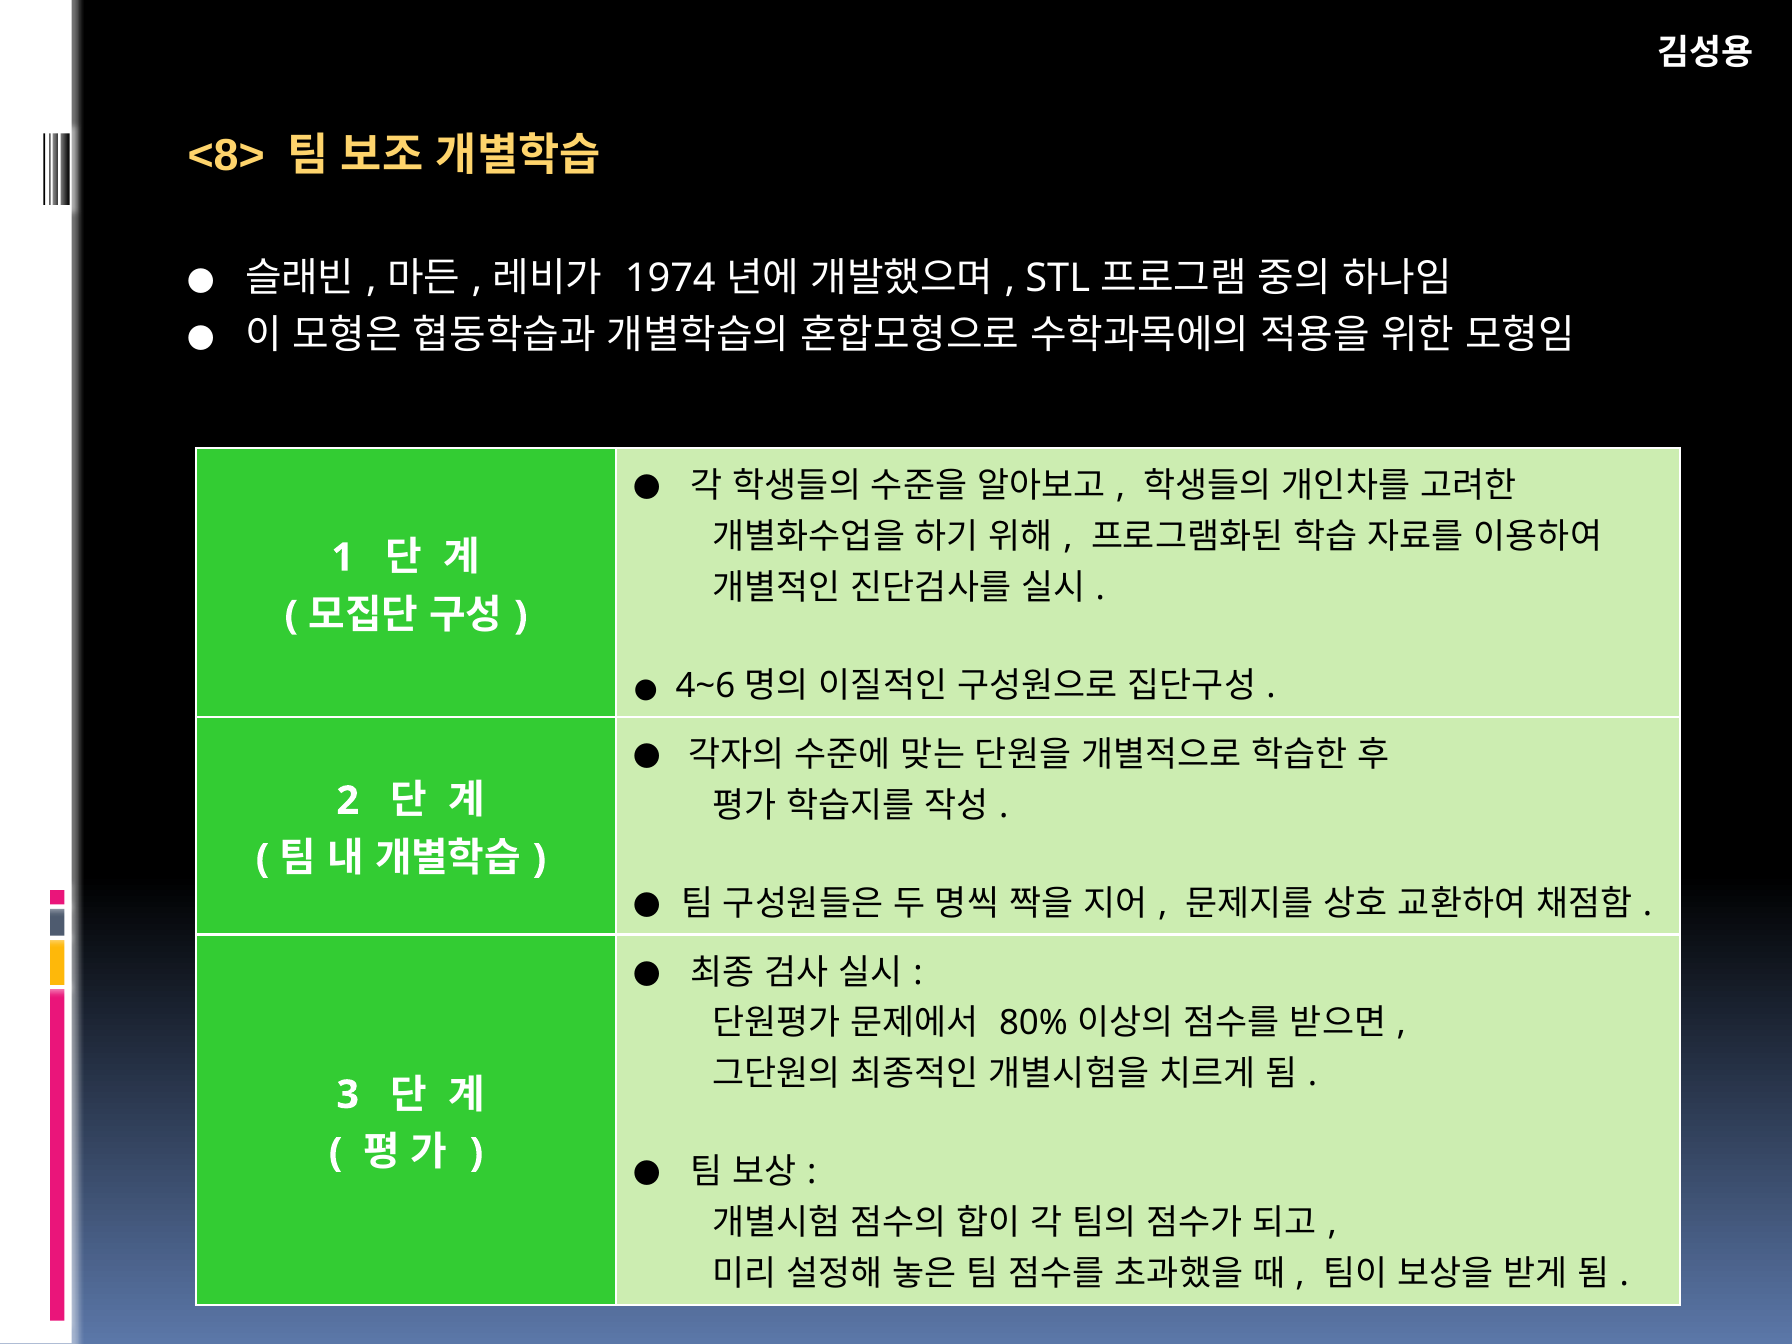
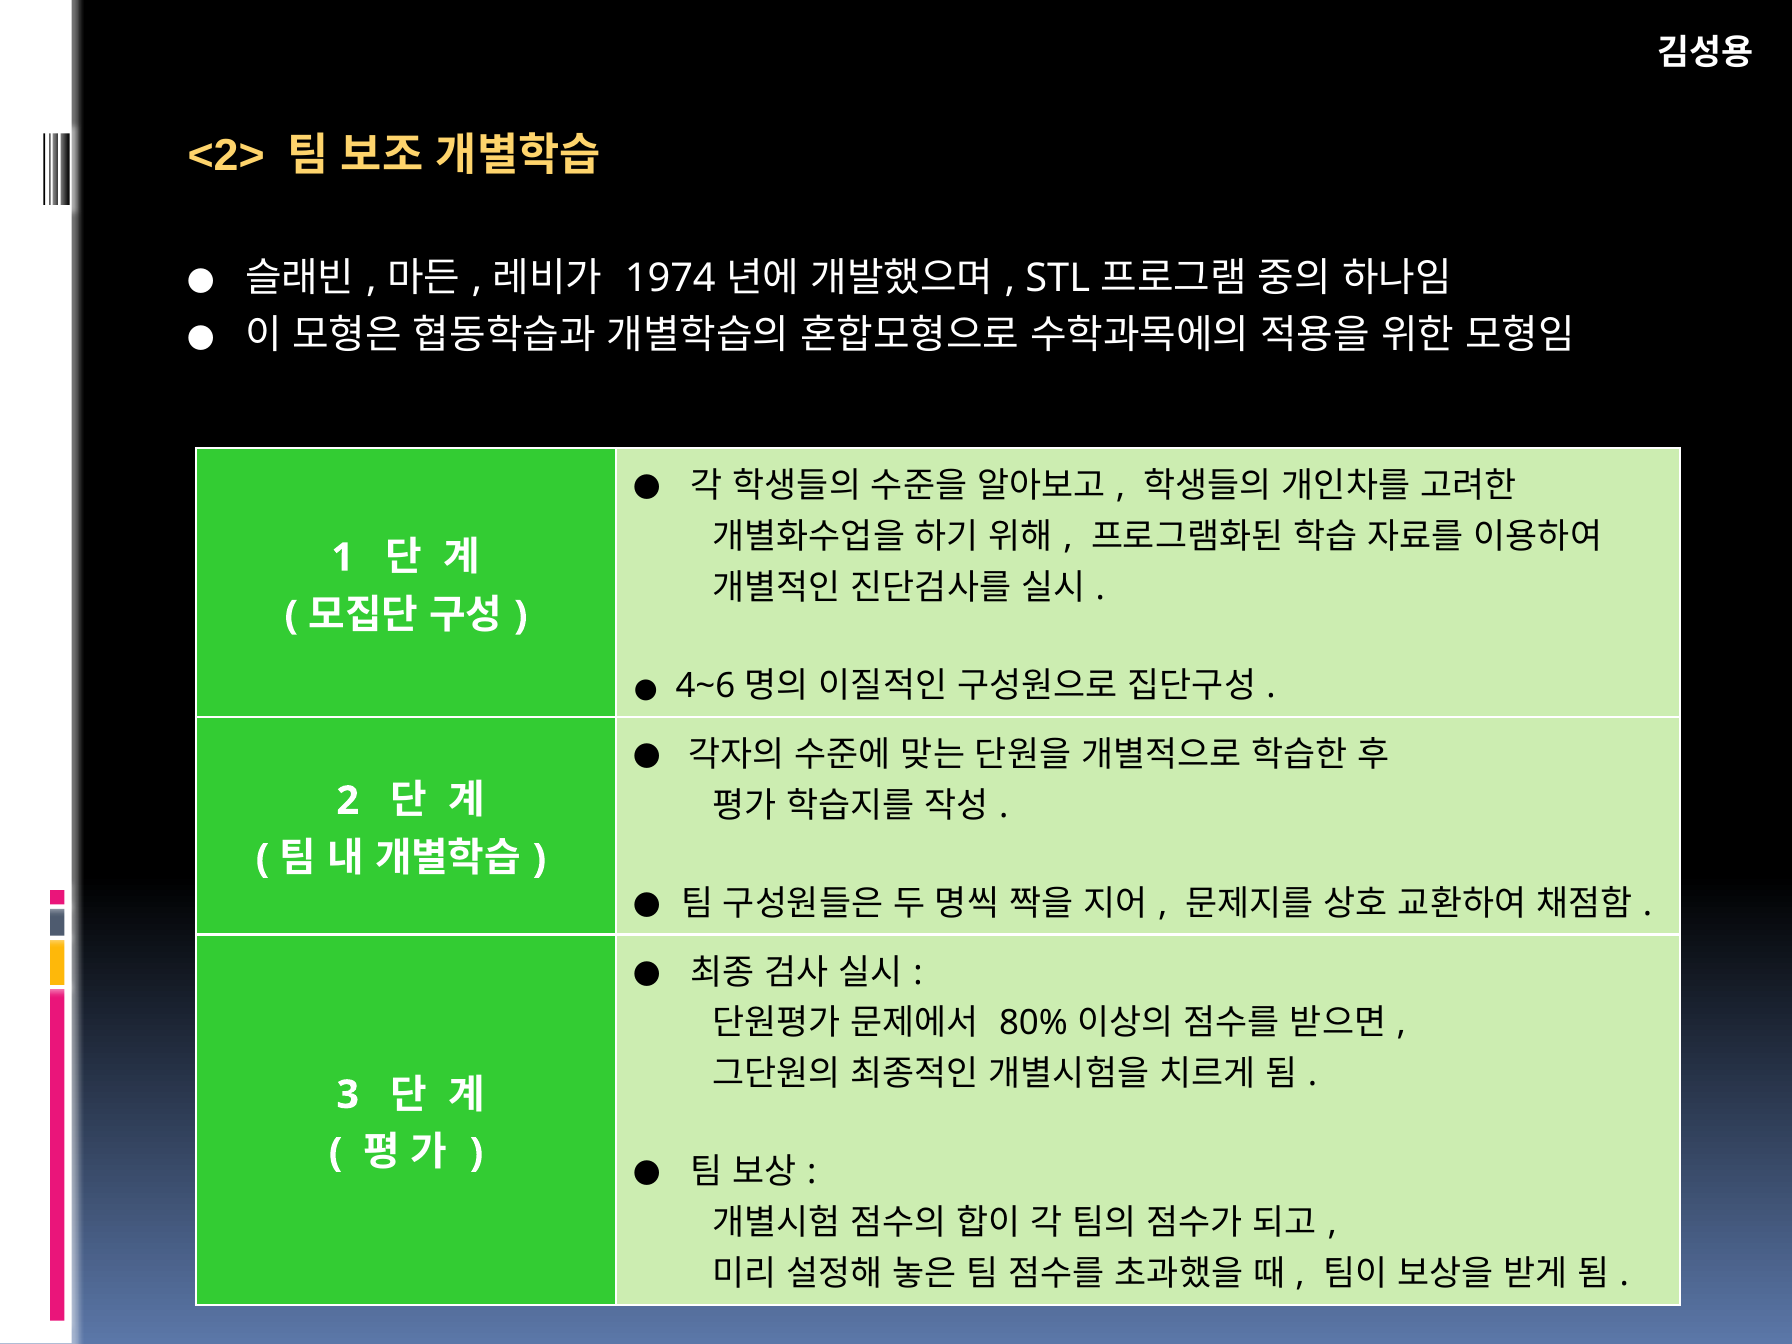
<8>: <8> -> <2>
